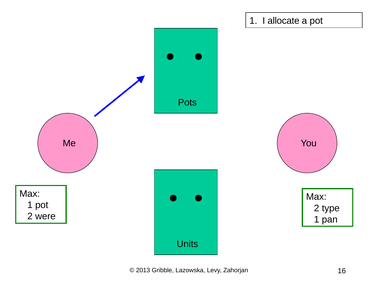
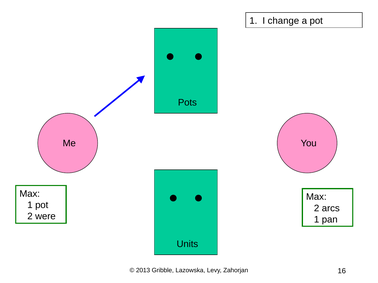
allocate: allocate -> change
type: type -> arcs
